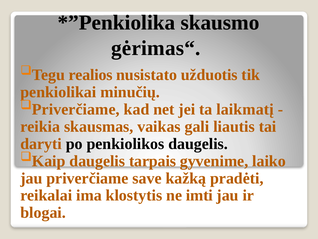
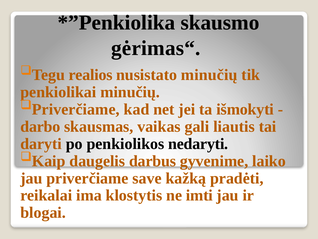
nusistato užduotis: užduotis -> minučių
laikmatį: laikmatį -> išmokyti
reikia: reikia -> darbo
penkiolikos daugelis: daugelis -> nedaryti
tarpais: tarpais -> darbus
